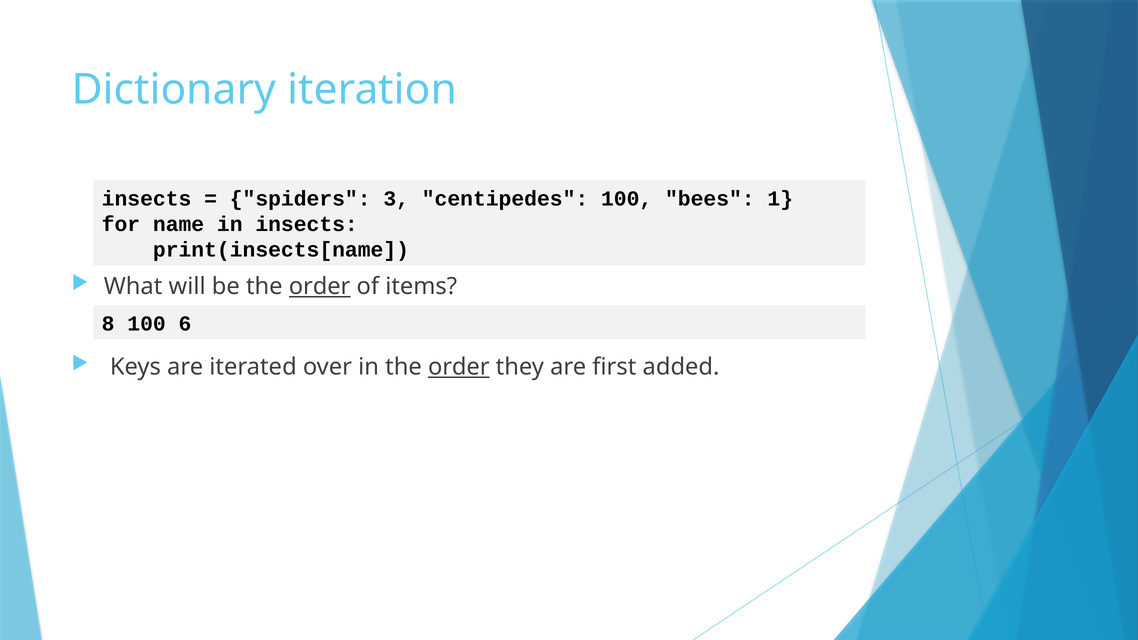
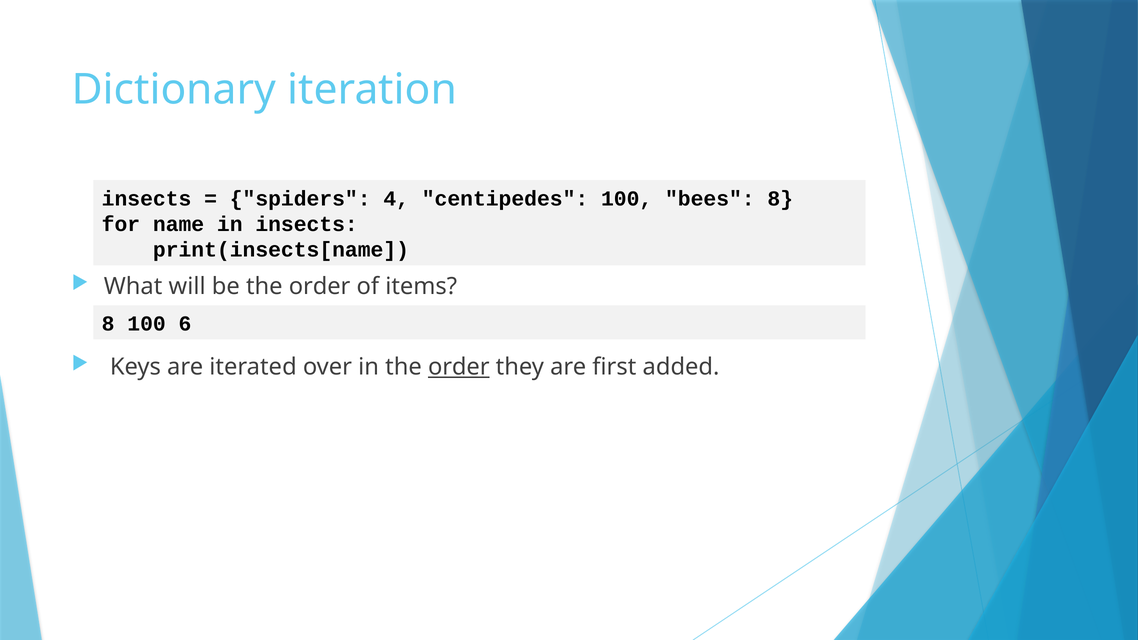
3: 3 -> 4
bees 1: 1 -> 8
order at (320, 287) underline: present -> none
